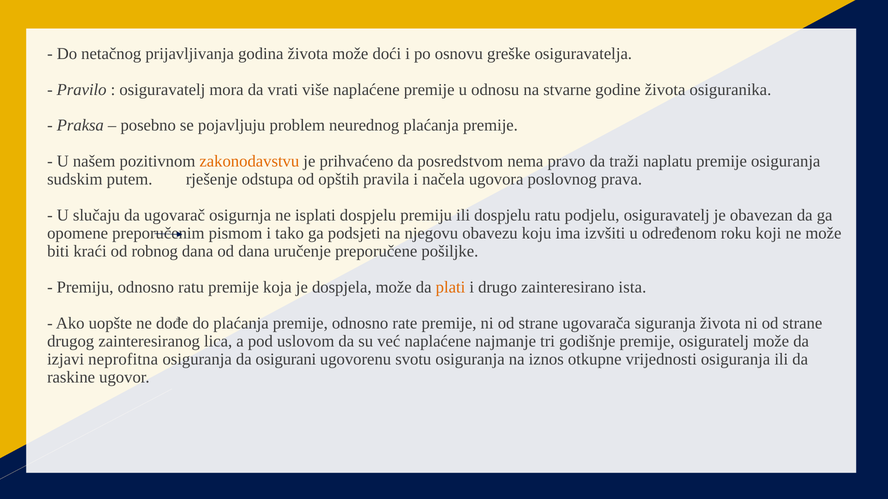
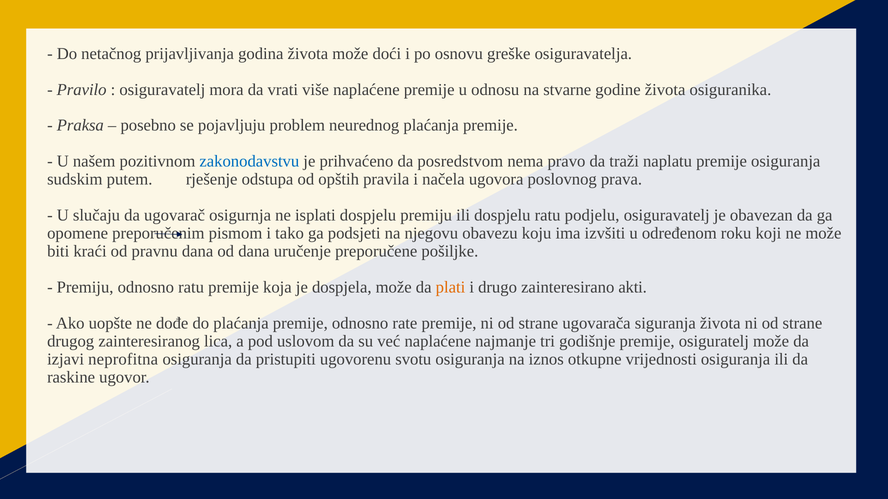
zakonodavstvu colour: orange -> blue
robnog: robnog -> pravnu
ista: ista -> akti
osigurani: osigurani -> pristupiti
